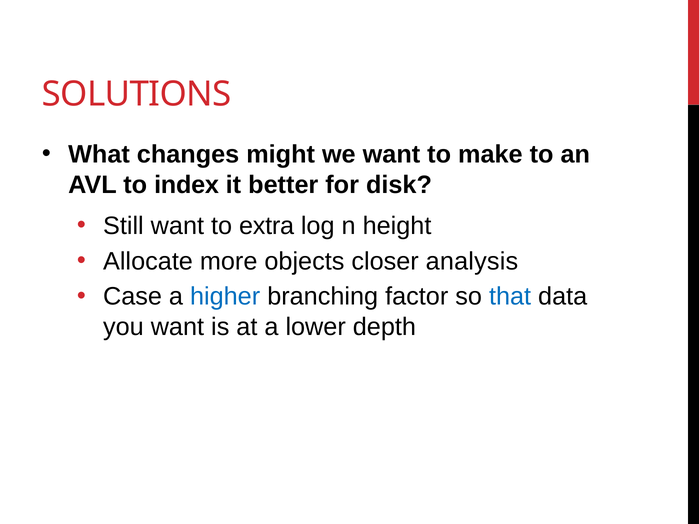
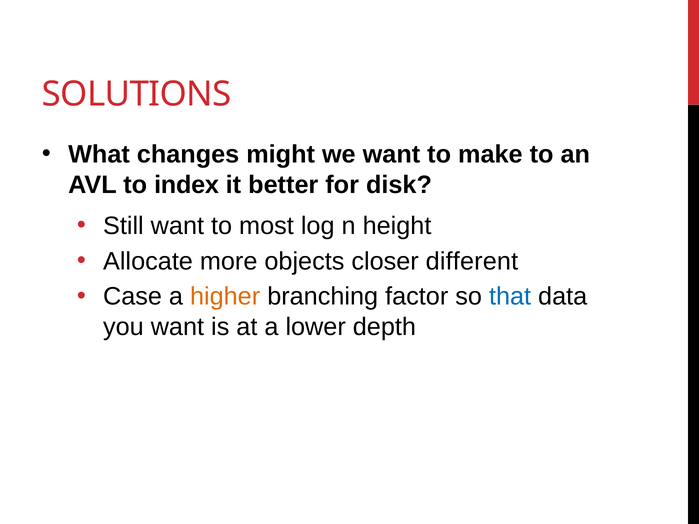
extra: extra -> most
analysis: analysis -> different
higher colour: blue -> orange
